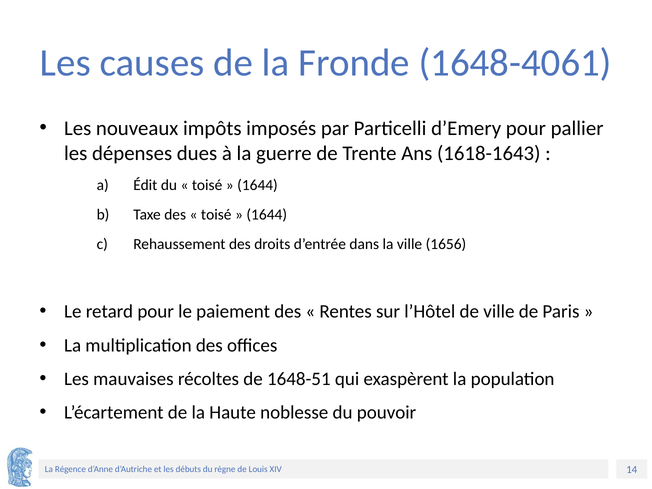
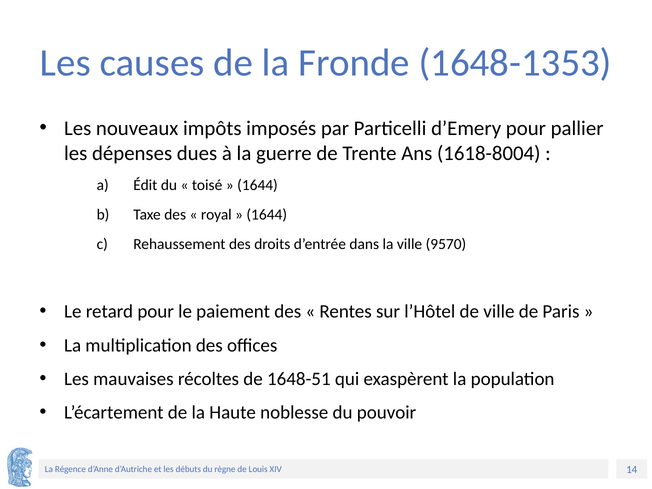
1648-4061: 1648-4061 -> 1648-1353
1618-1643: 1618-1643 -> 1618-8004
toisé at (216, 215): toisé -> royal
1656: 1656 -> 9570
